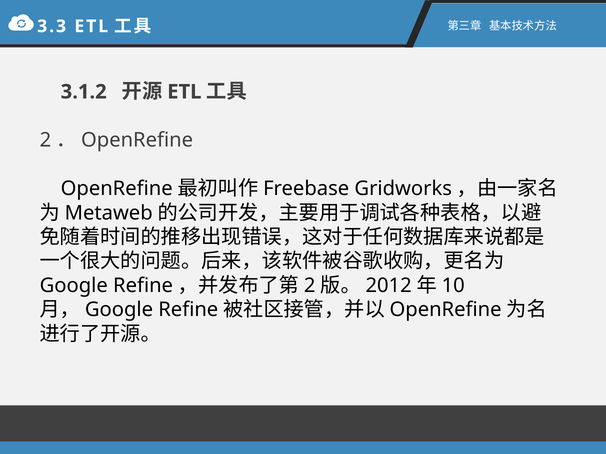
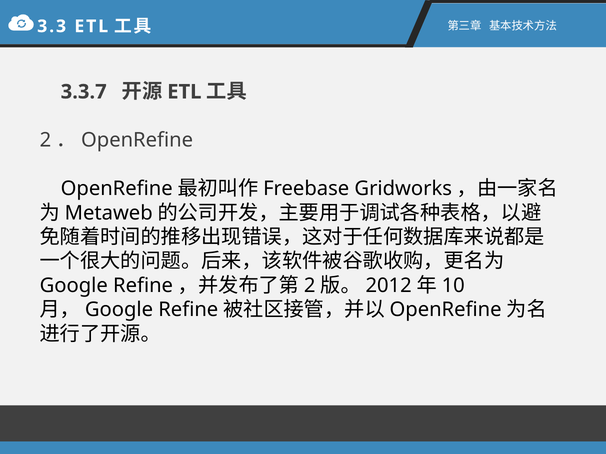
3.1.2: 3.1.2 -> 3.3.7
